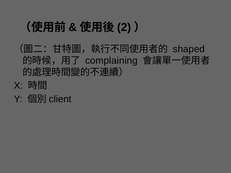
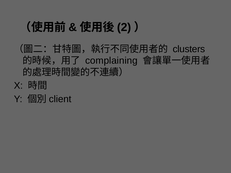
shaped: shaped -> clusters
